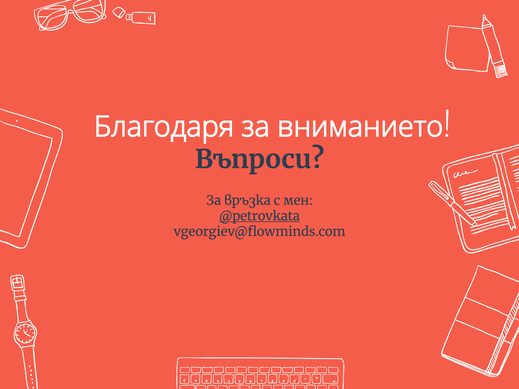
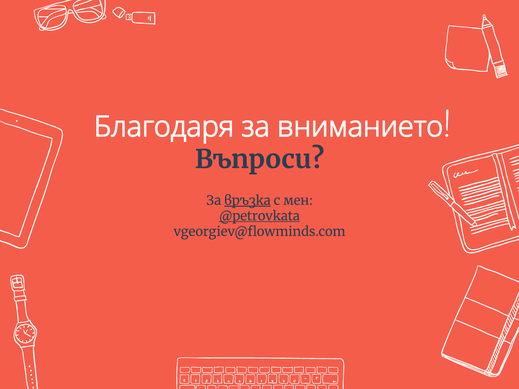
връзка underline: none -> present
